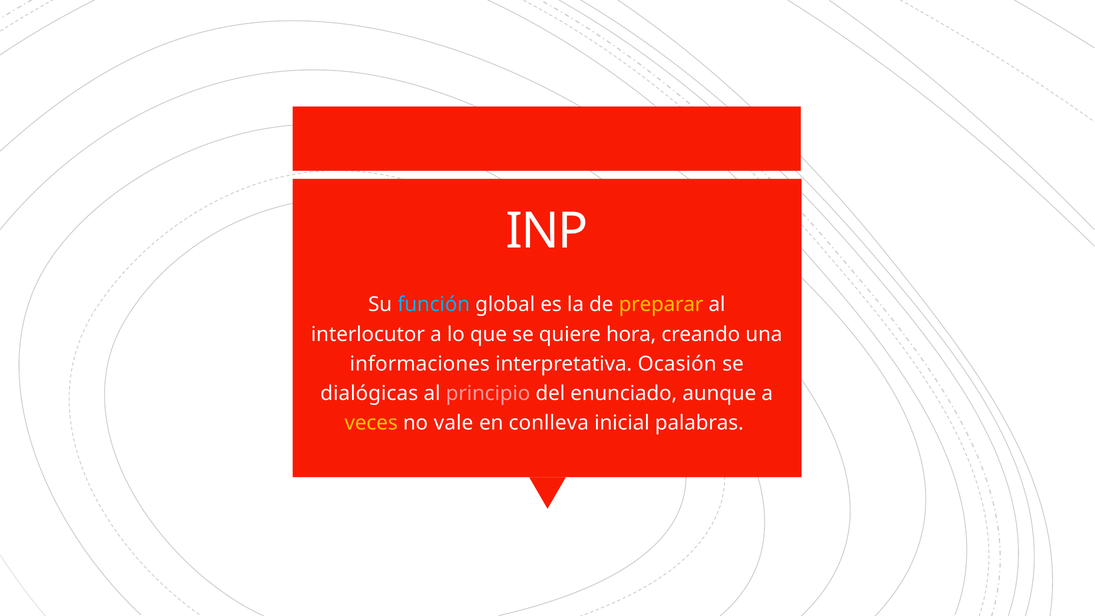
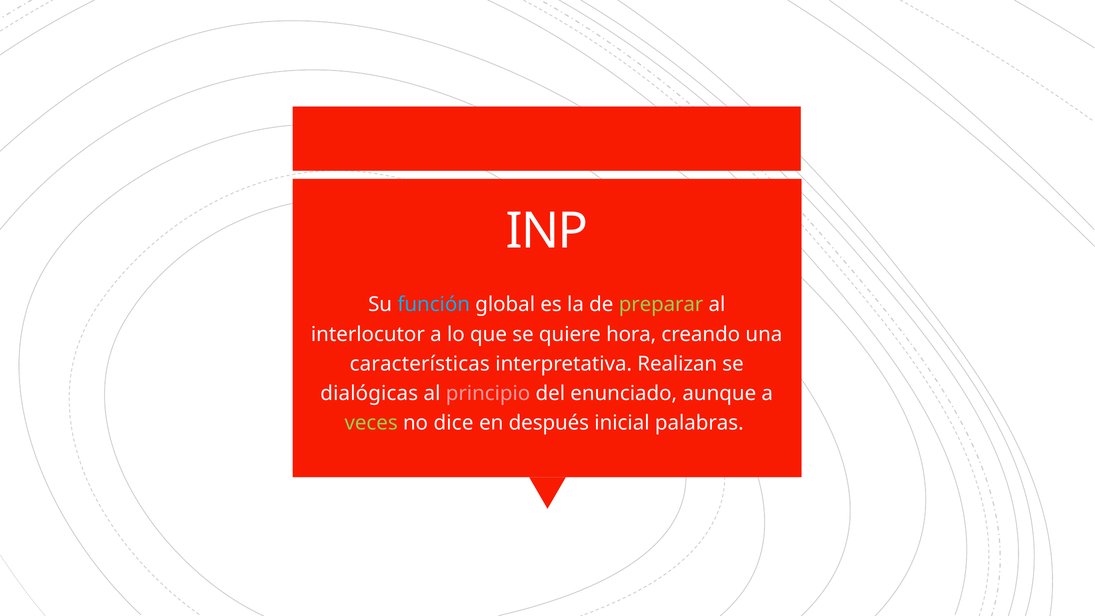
preparar colour: yellow -> light green
informaciones: informaciones -> características
Ocasión: Ocasión -> Realizan
veces colour: yellow -> light green
vale: vale -> dice
conlleva: conlleva -> después
